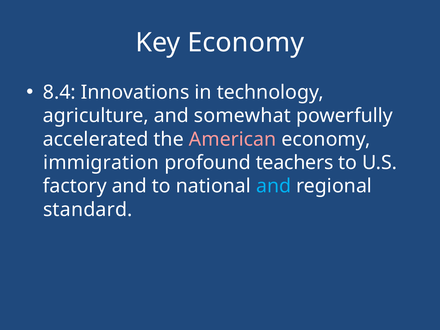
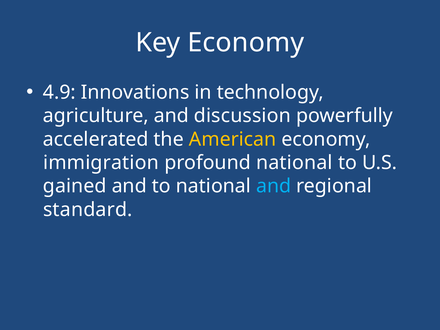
8.4: 8.4 -> 4.9
somewhat: somewhat -> discussion
American colour: pink -> yellow
profound teachers: teachers -> national
factory: factory -> gained
